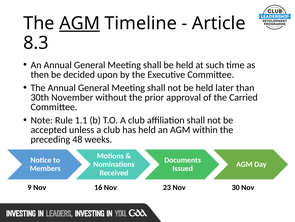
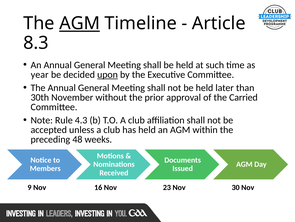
then: then -> year
upon underline: none -> present
1.1: 1.1 -> 4.3
